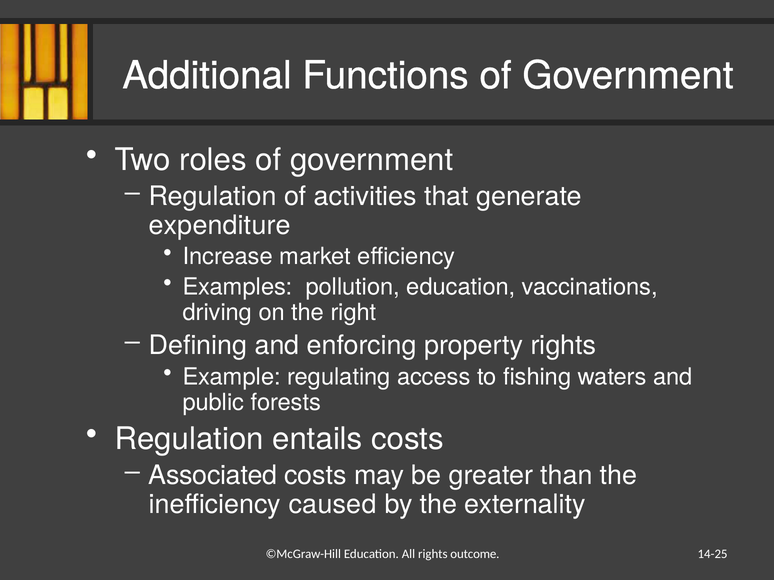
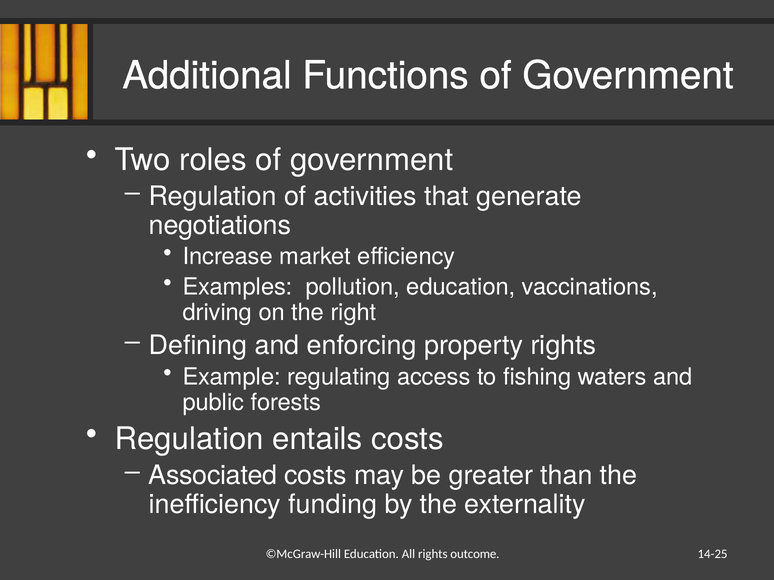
expenditure: expenditure -> negotiations
caused: caused -> funding
